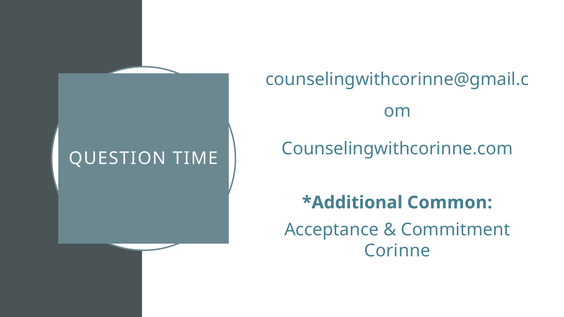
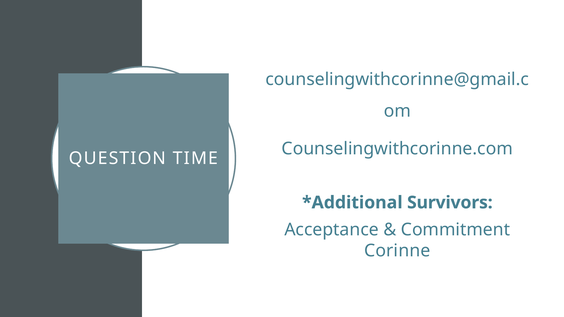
Common: Common -> Survivors
